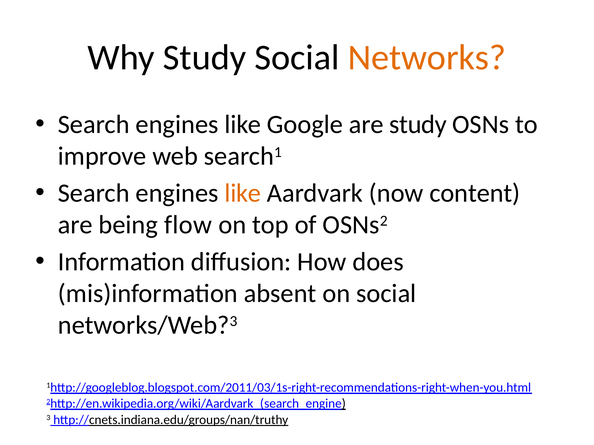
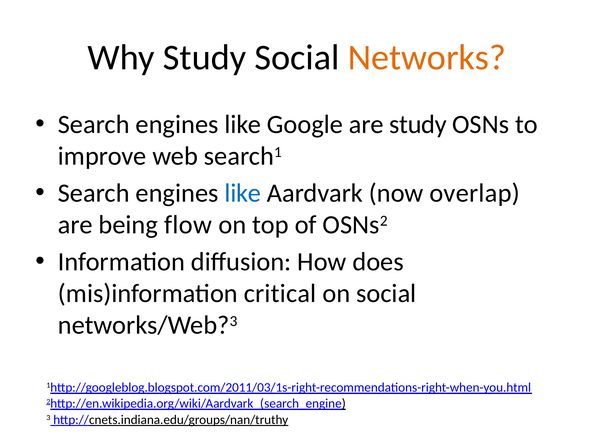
like at (243, 193) colour: orange -> blue
content: content -> overlap
absent: absent -> critical
